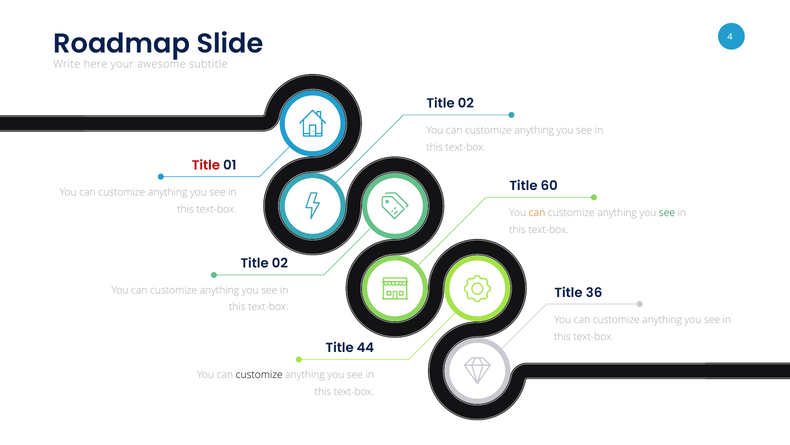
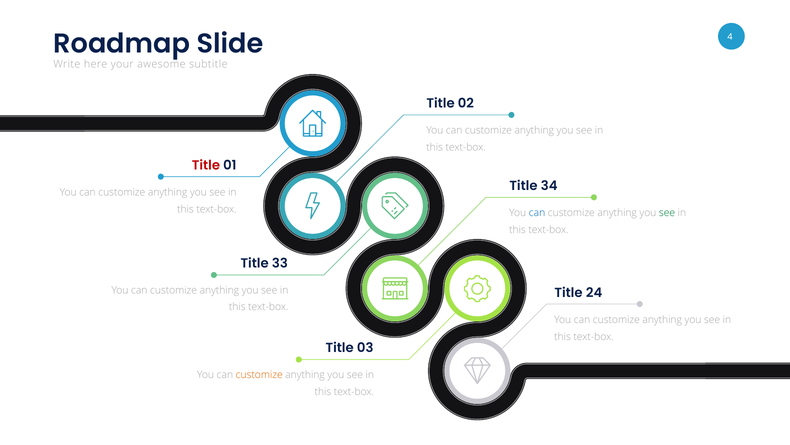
60: 60 -> 34
can at (537, 213) colour: orange -> blue
02 at (280, 263): 02 -> 33
36: 36 -> 24
44: 44 -> 03
customize at (259, 375) colour: black -> orange
